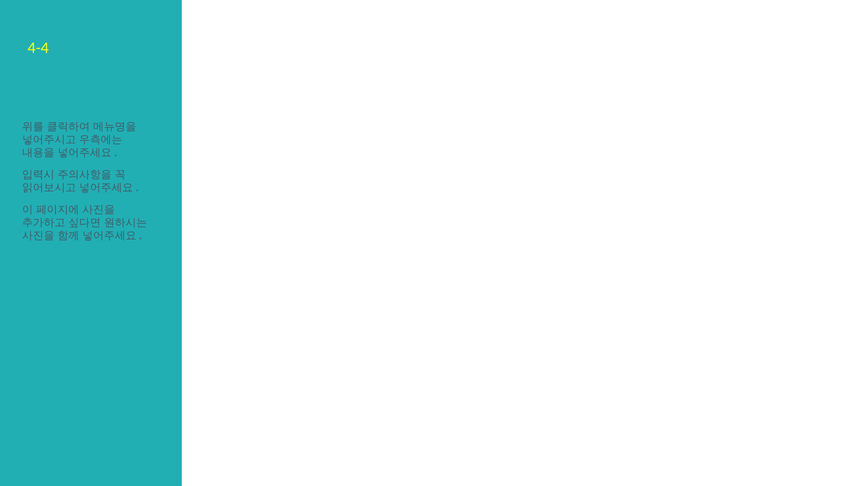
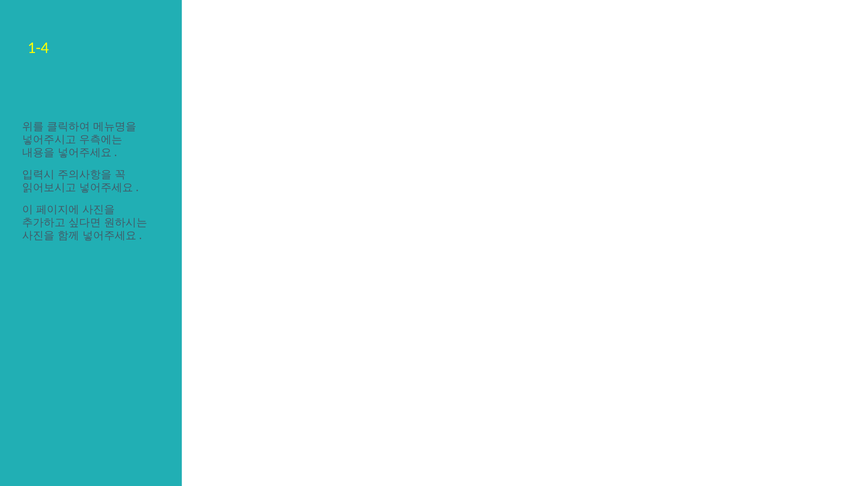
4-4: 4-4 -> 1-4
